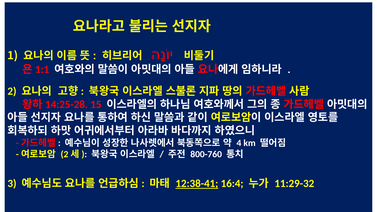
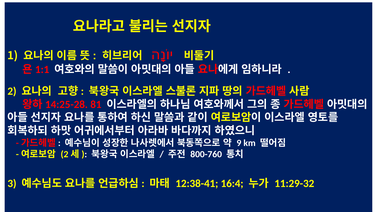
15: 15 -> 81
4: 4 -> 9
12:38-41 underline: present -> none
